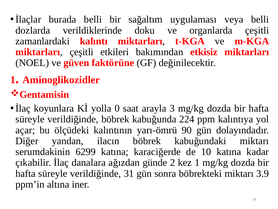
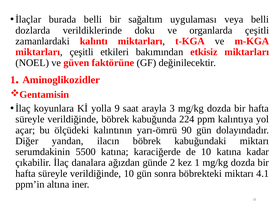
0: 0 -> 9
6299: 6299 -> 5500
verildiğinde 31: 31 -> 10
3.9: 3.9 -> 4.1
